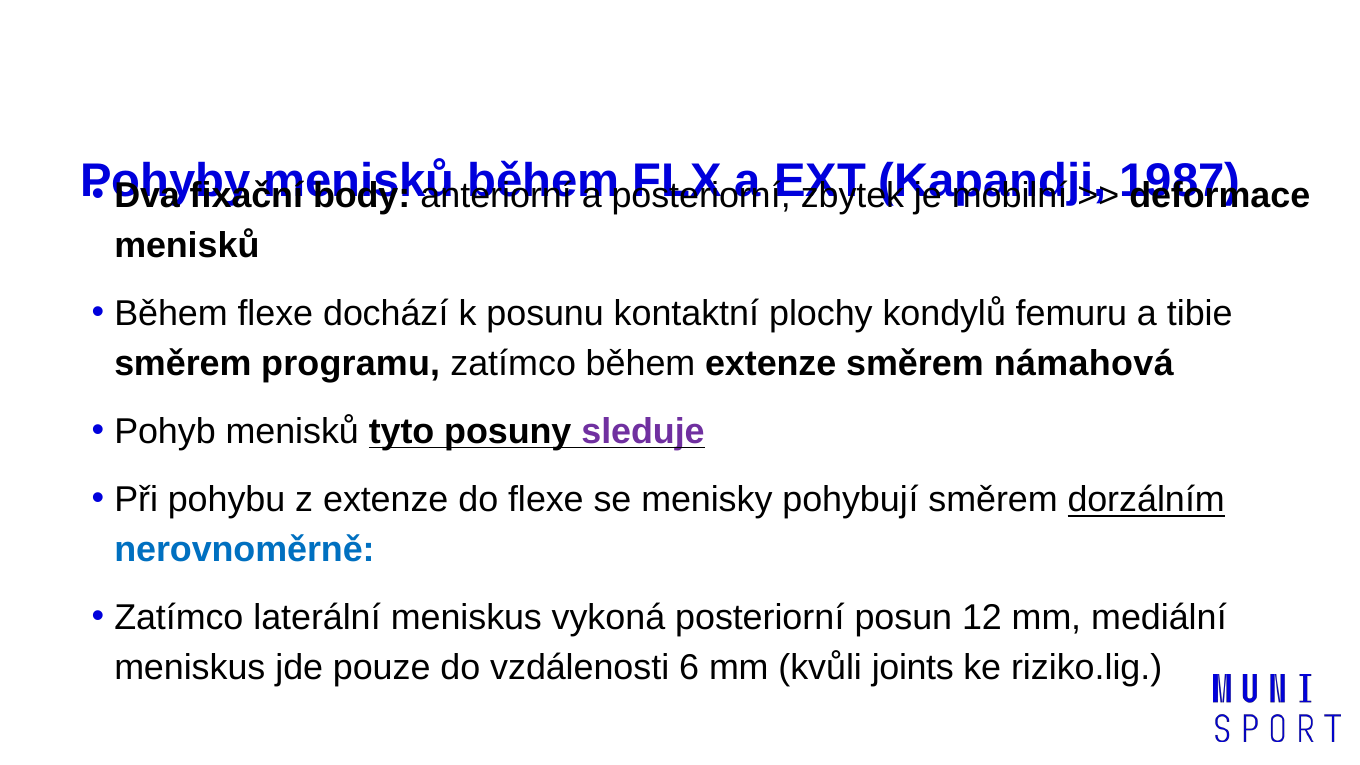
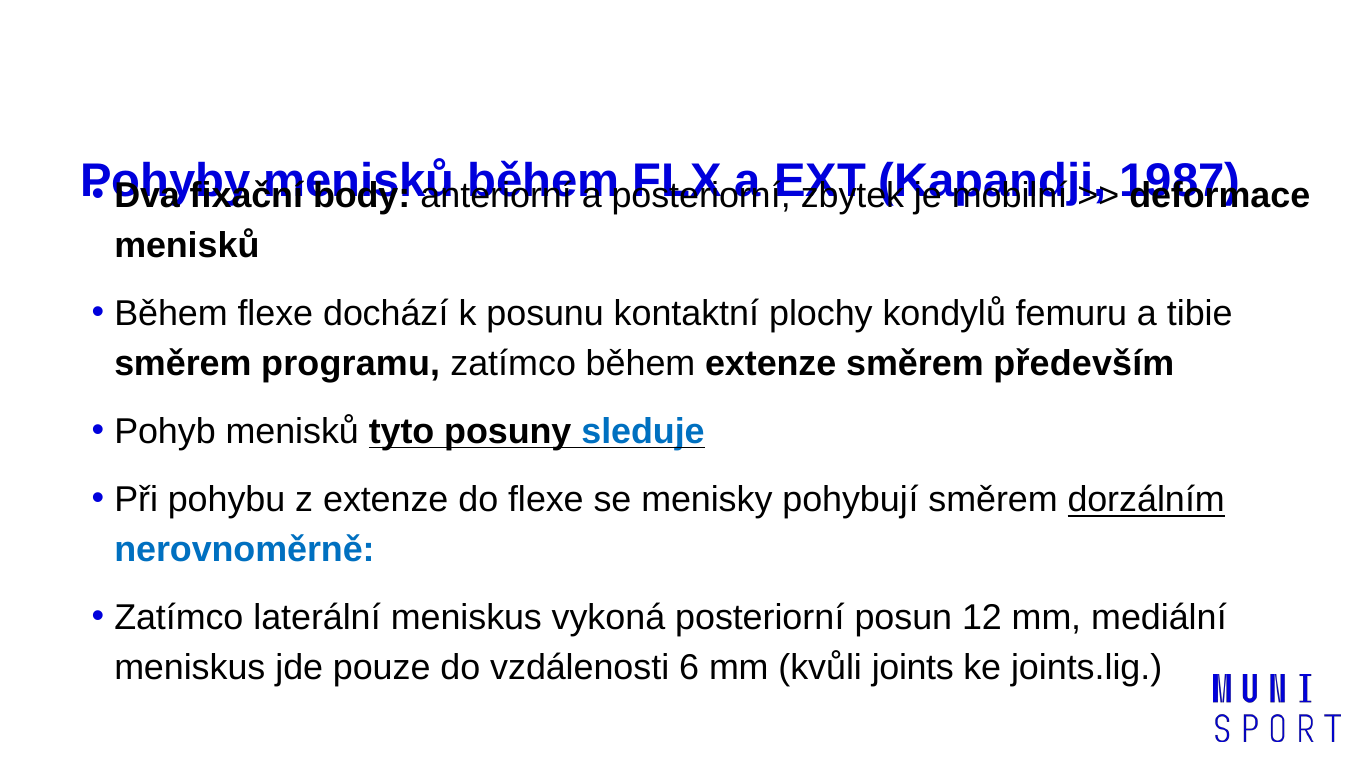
námahová: námahová -> především
sleduje colour: purple -> blue
riziko.lig: riziko.lig -> joints.lig
